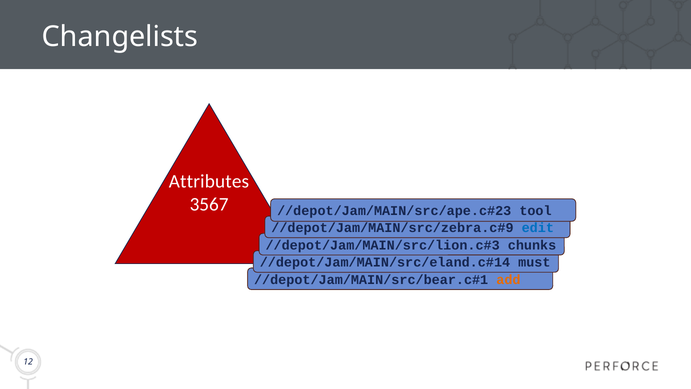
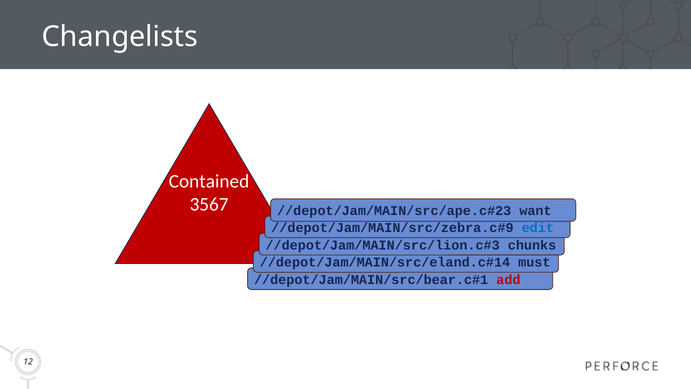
Attributes: Attributes -> Contained
tool: tool -> want
add colour: orange -> red
